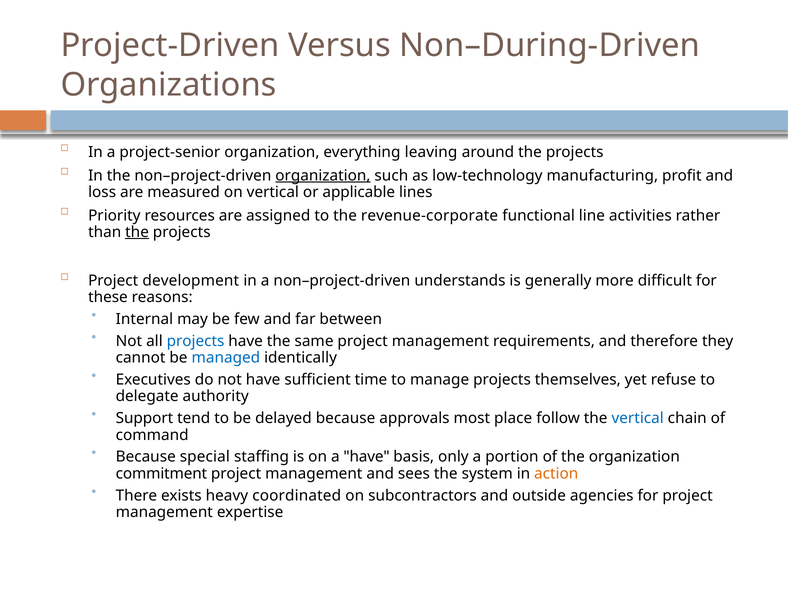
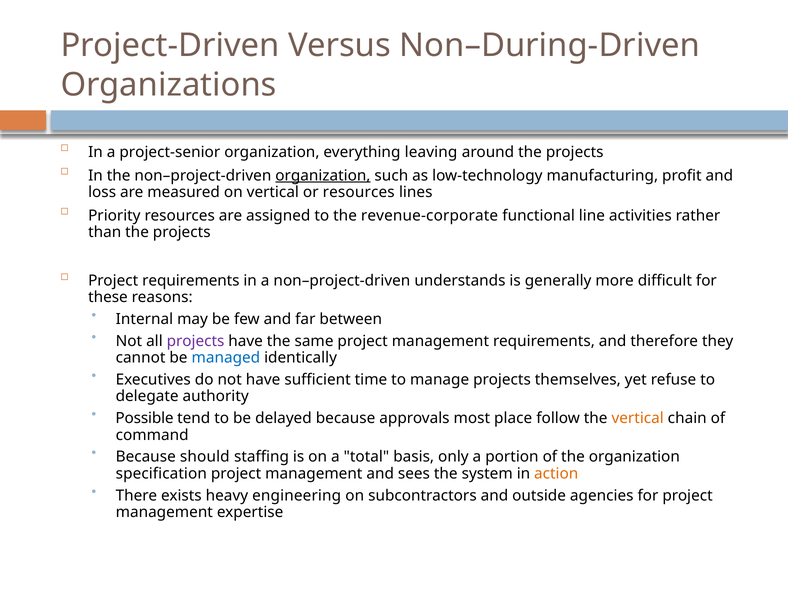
or applicable: applicable -> resources
the at (137, 232) underline: present -> none
Project development: development -> requirements
projects at (195, 341) colour: blue -> purple
Support: Support -> Possible
vertical at (638, 418) colour: blue -> orange
special: special -> should
a have: have -> total
commitment: commitment -> specification
coordinated: coordinated -> engineering
